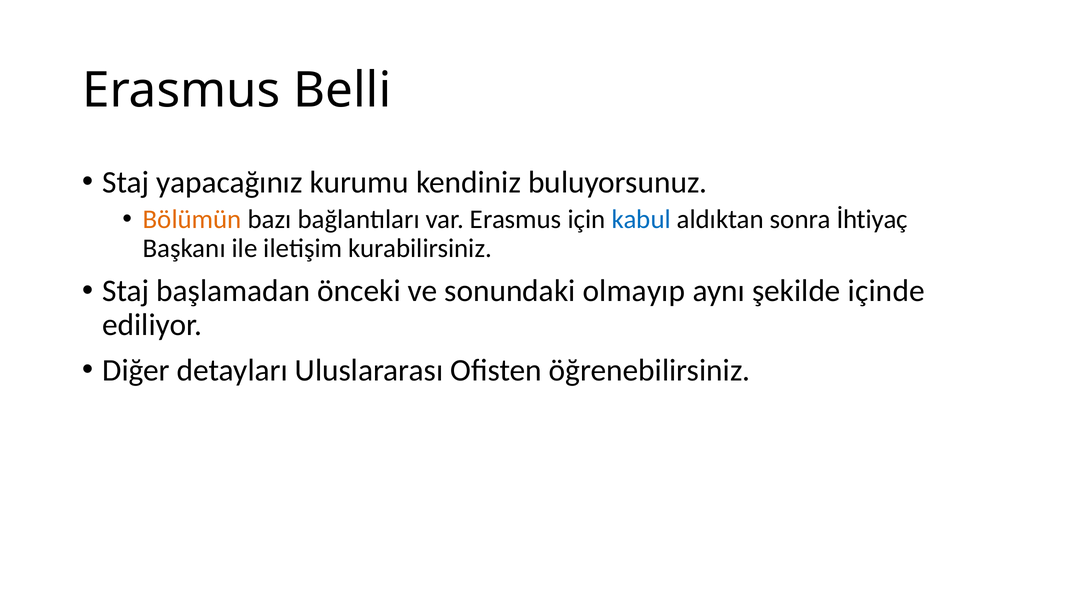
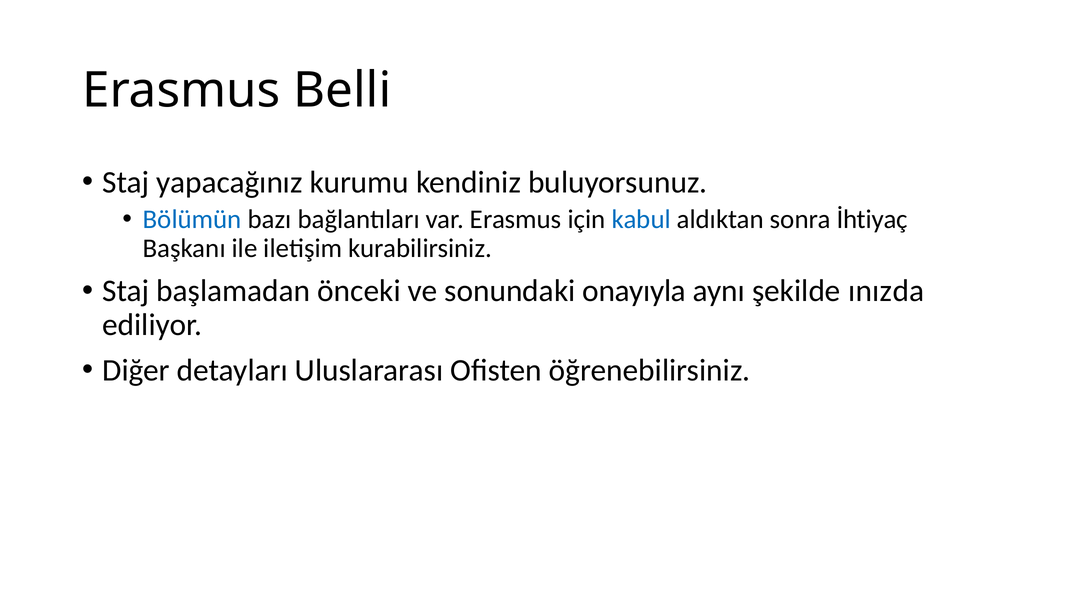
Bölümün colour: orange -> blue
olmayıp: olmayıp -> onayıyla
içinde: içinde -> ınızda
